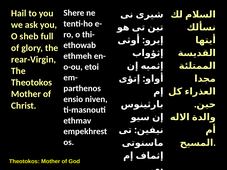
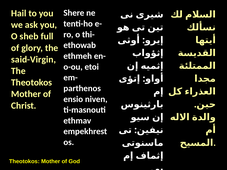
rear-Virgin: rear-Virgin -> said-Virgin
